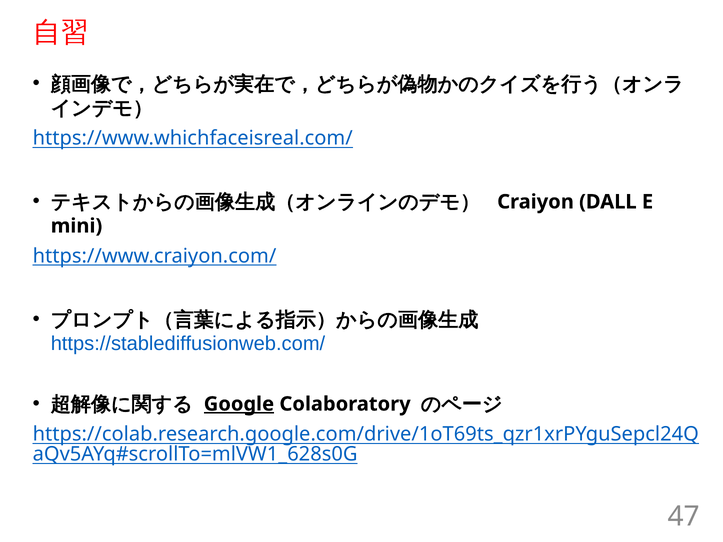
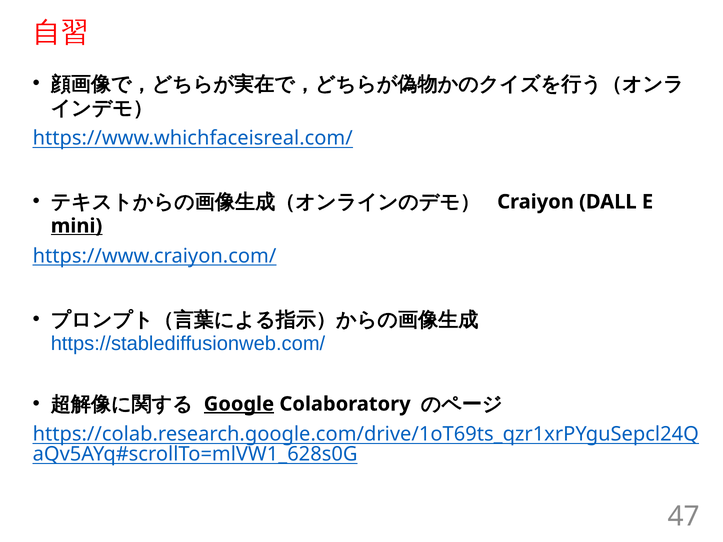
mini underline: none -> present
